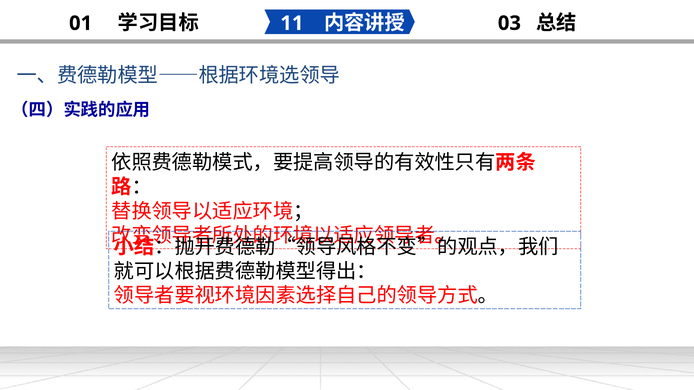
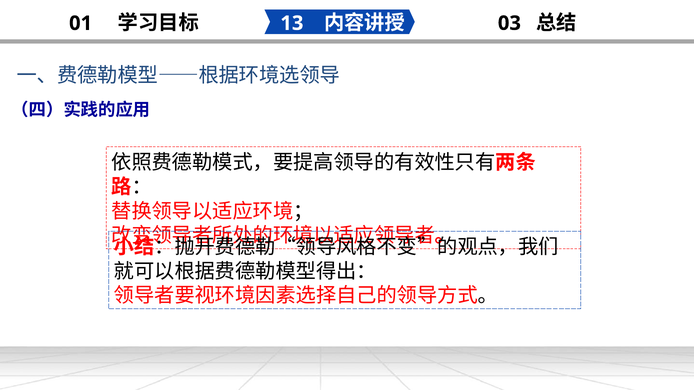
11: 11 -> 13
